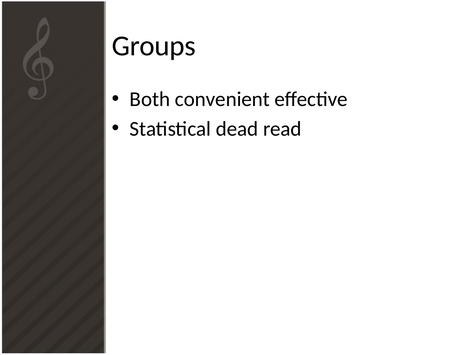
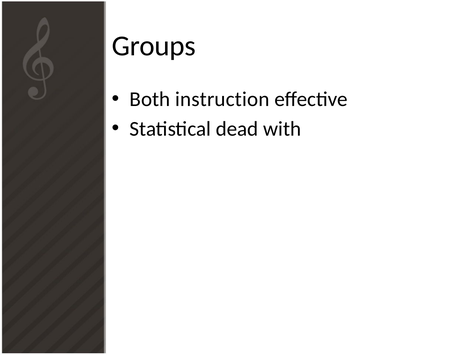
convenient: convenient -> instruction
read: read -> with
